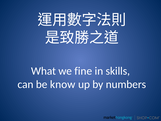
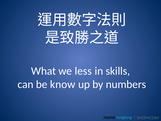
fine: fine -> less
